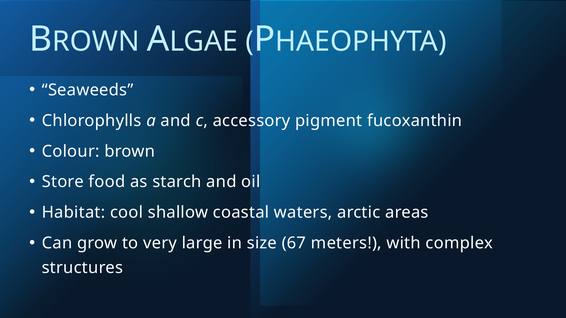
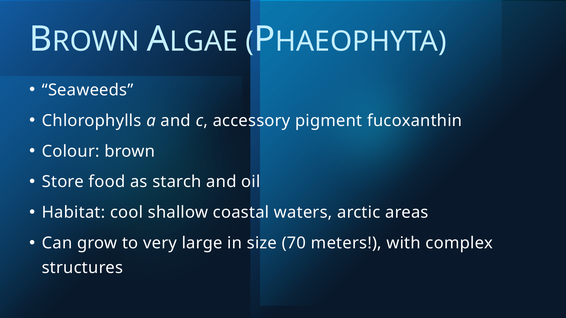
67: 67 -> 70
